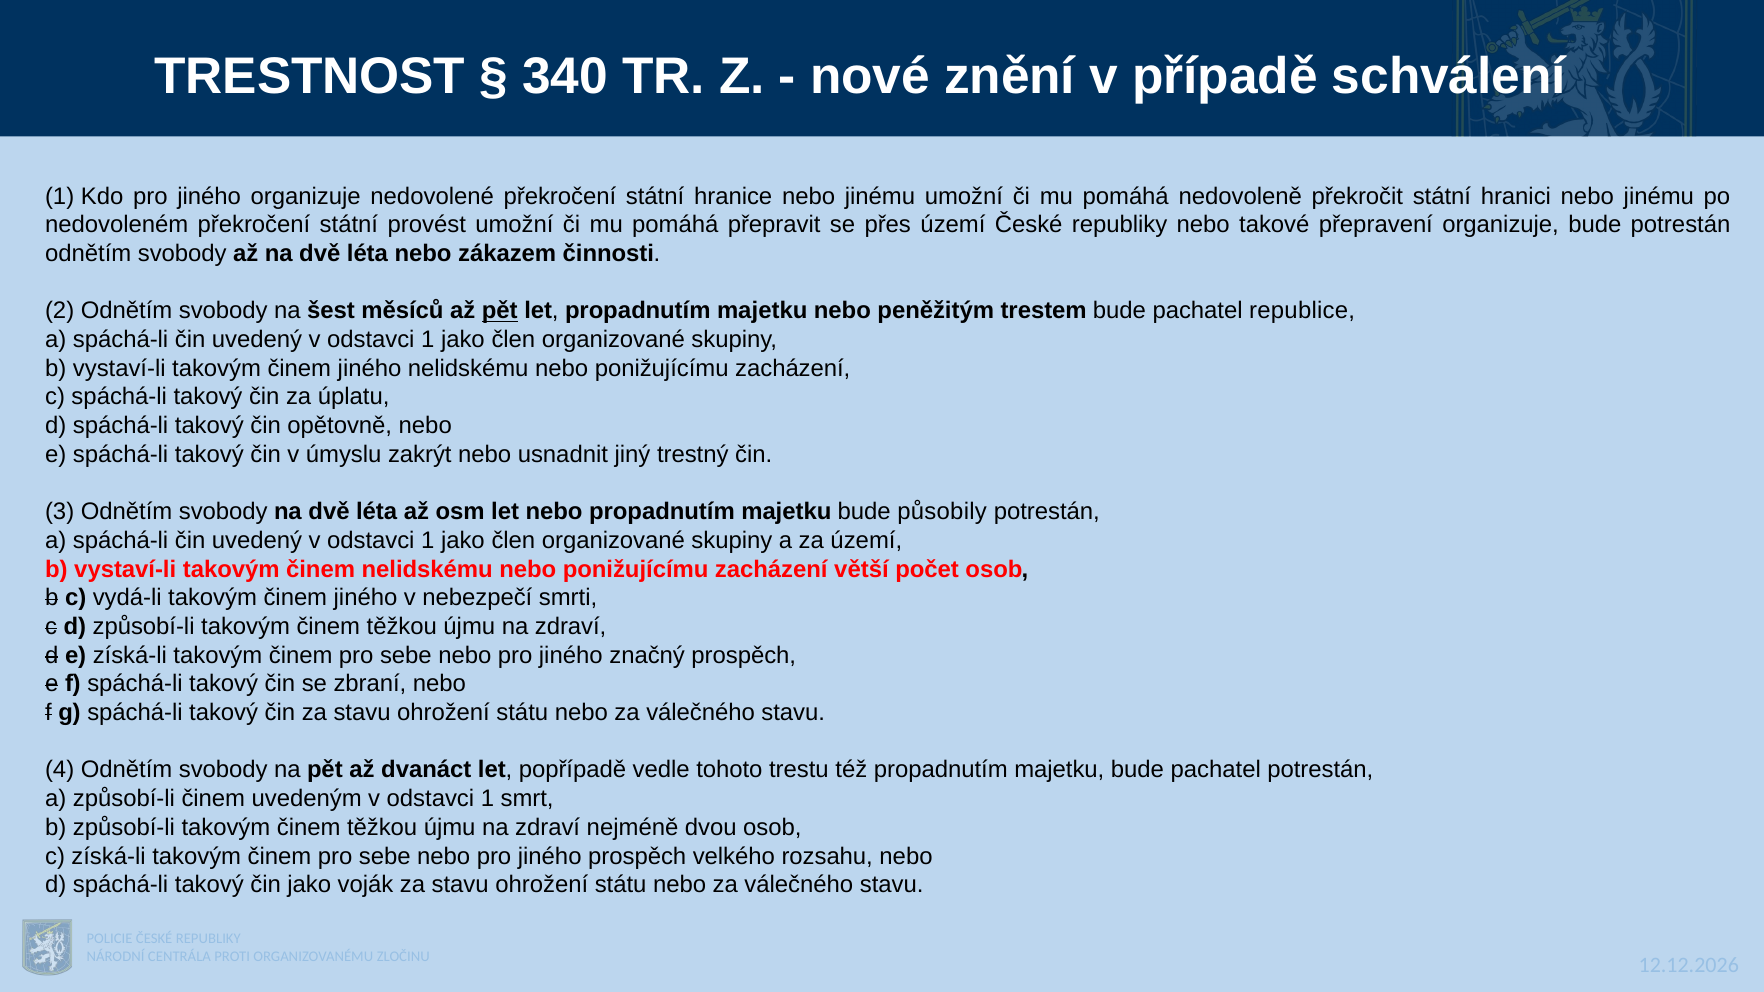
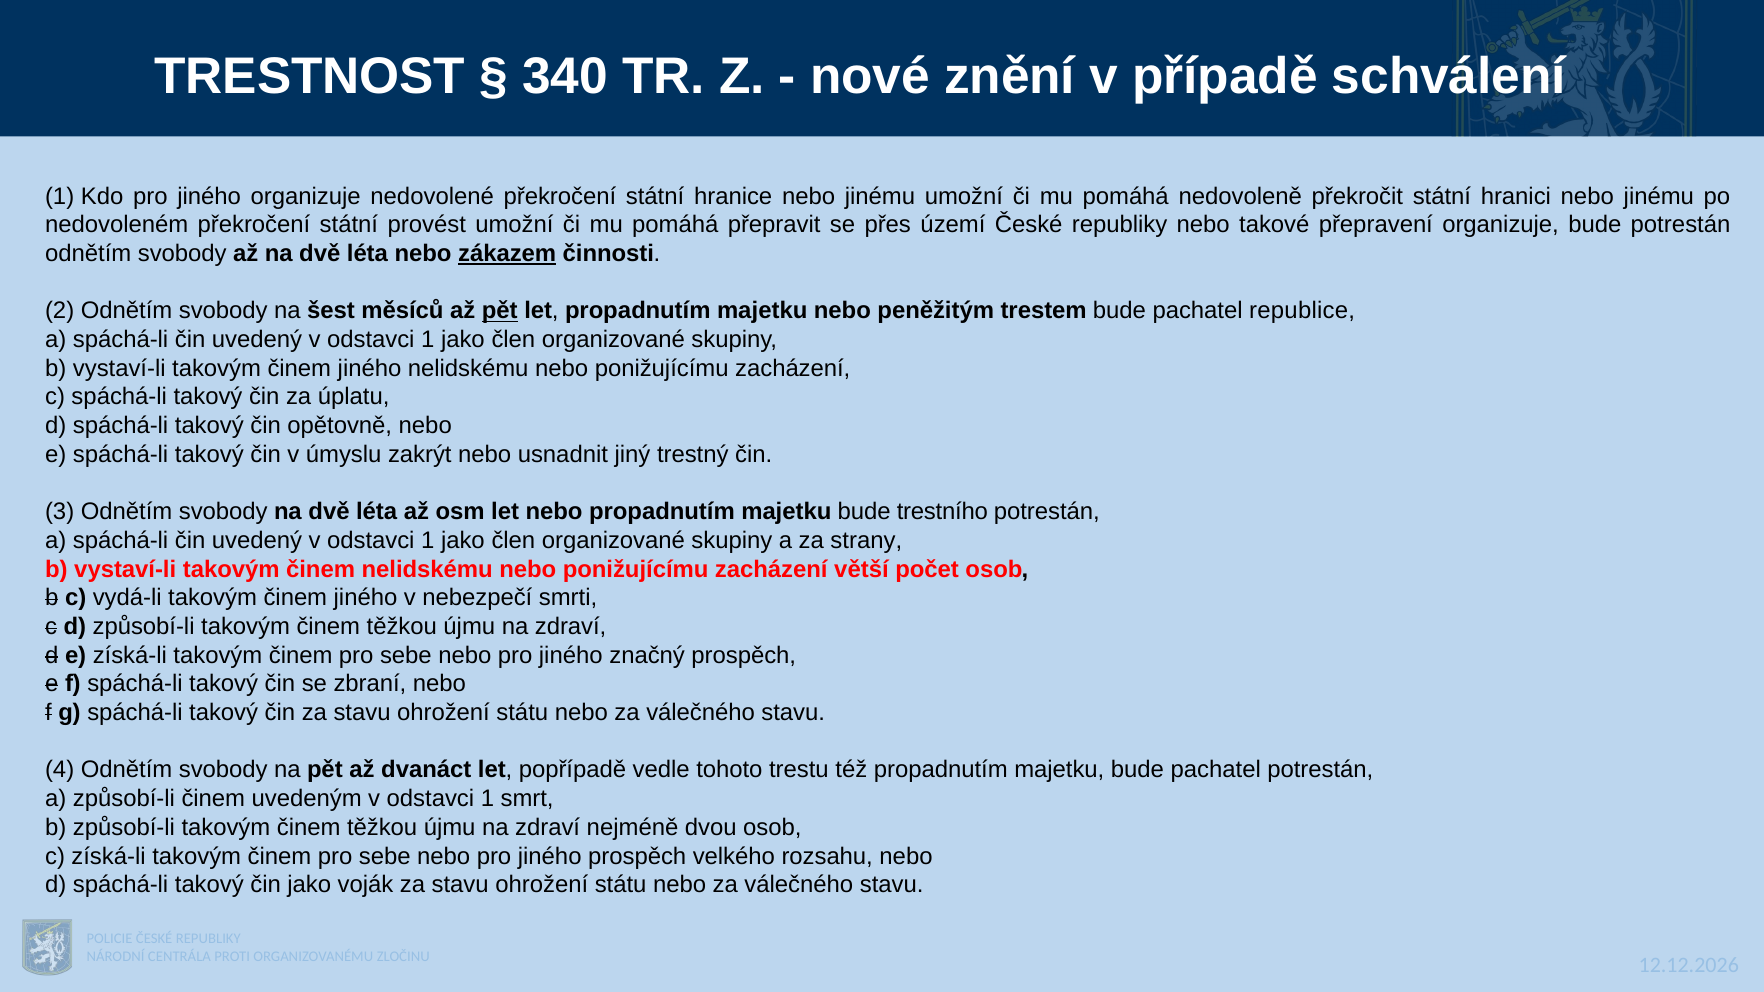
zákazem underline: none -> present
působily: působily -> trestního
za území: území -> strany
